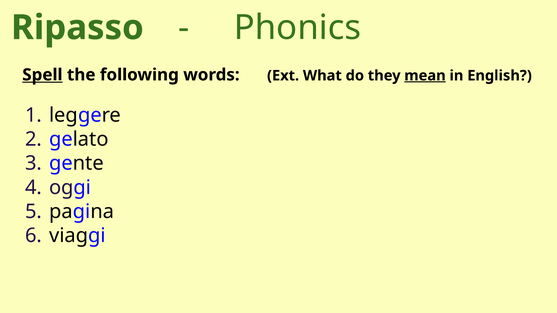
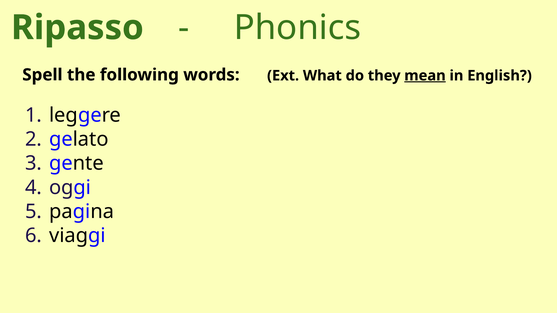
Spell underline: present -> none
